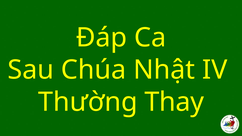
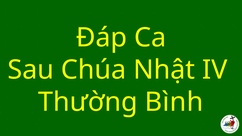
Thay: Thay -> Bình
